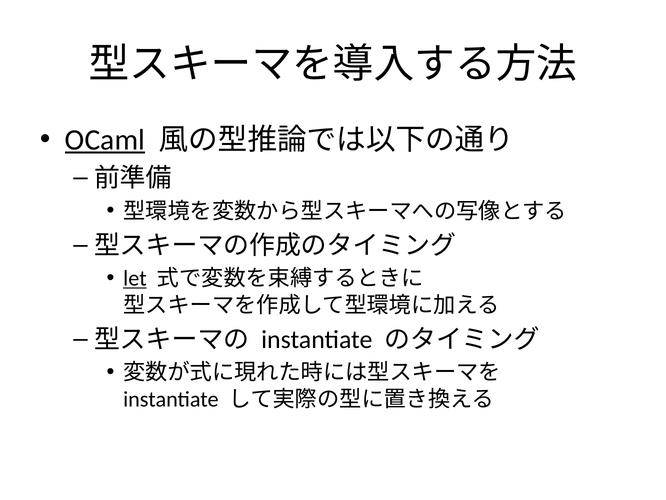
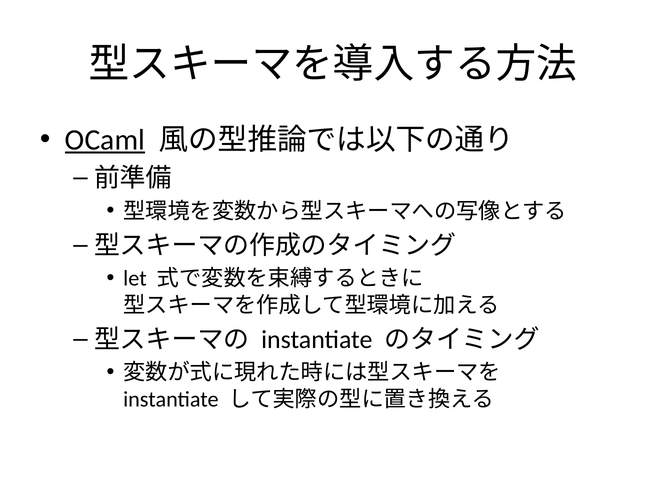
let underline: present -> none
